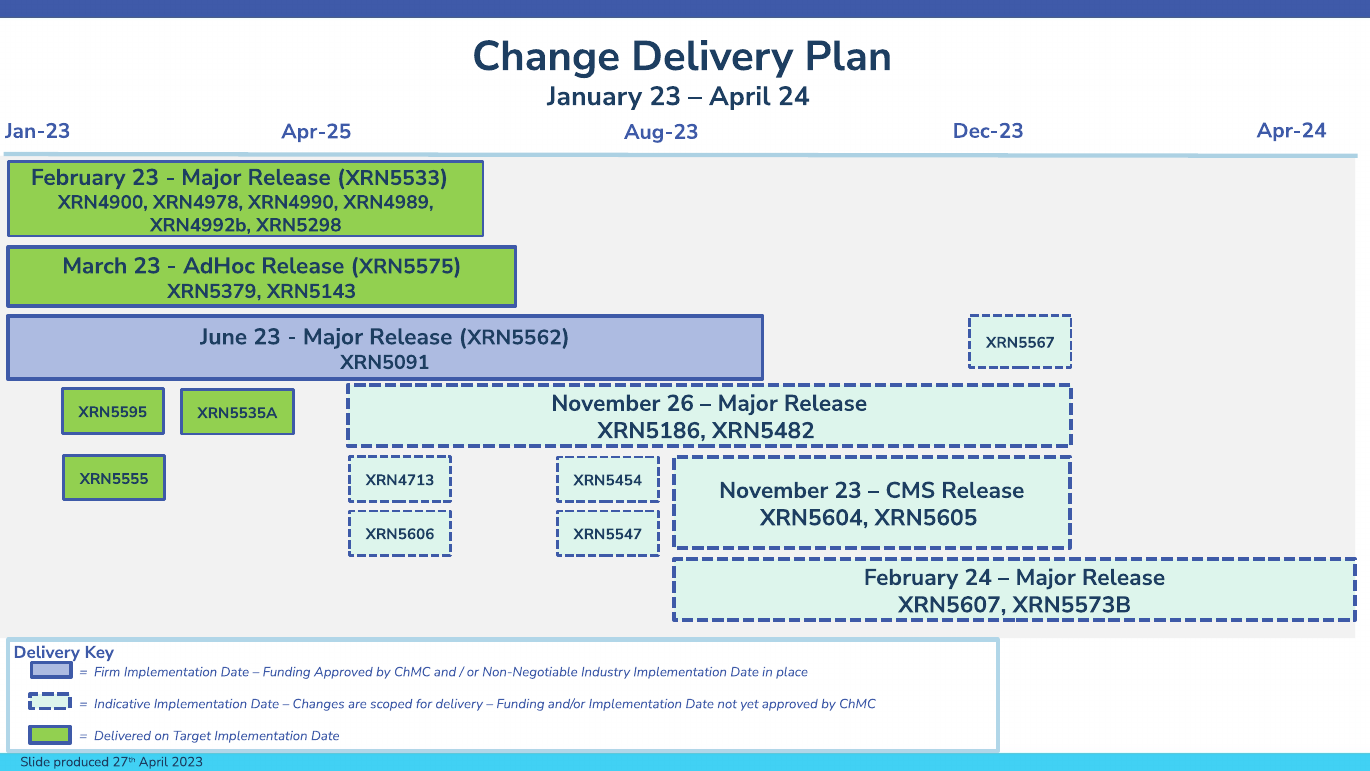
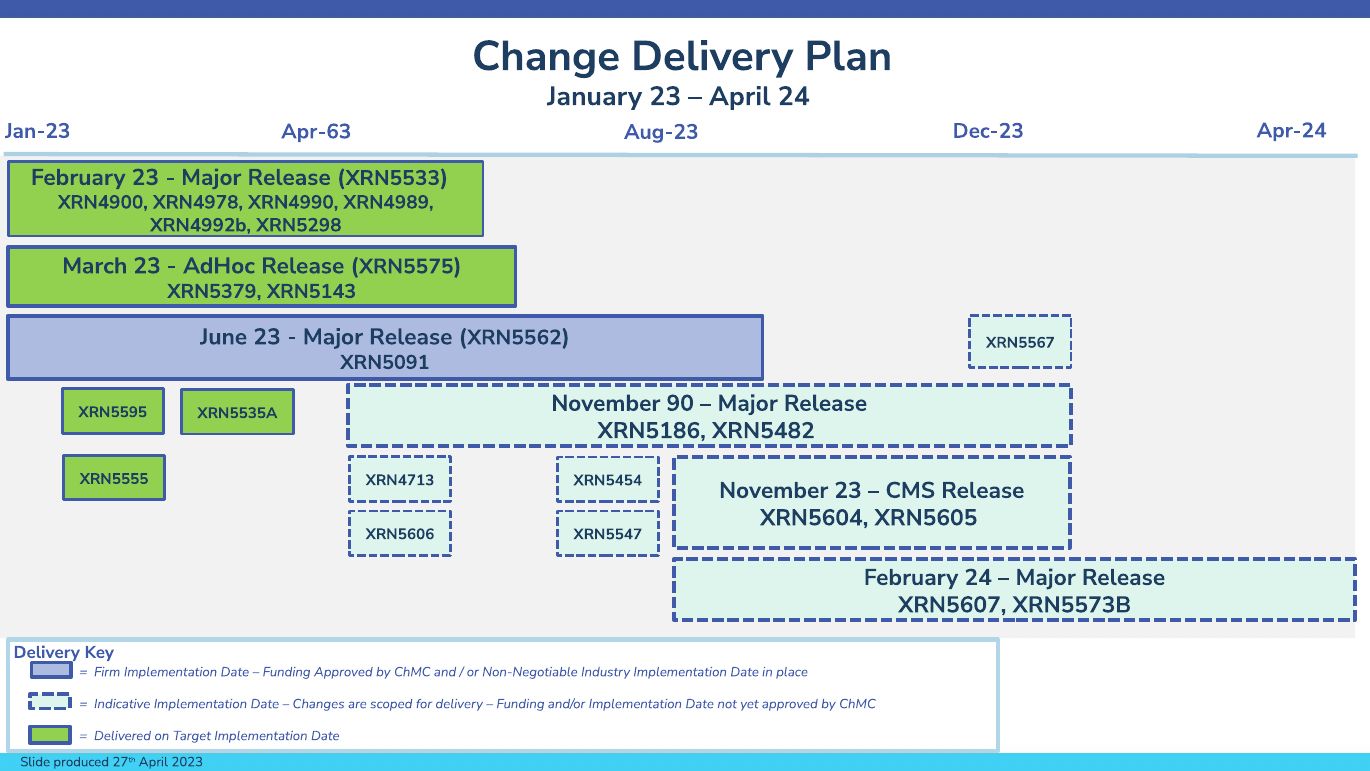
Apr-25: Apr-25 -> Apr-63
26: 26 -> 90
